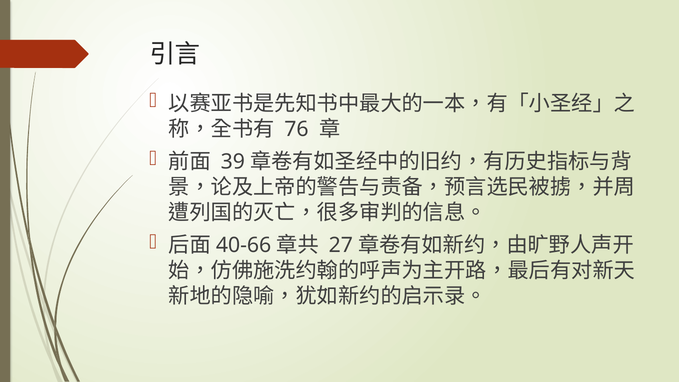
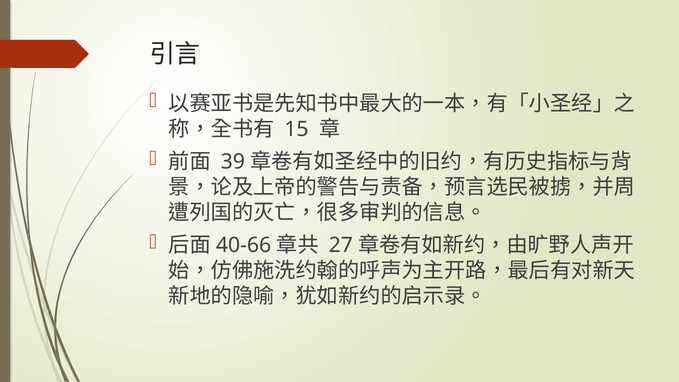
76: 76 -> 15
